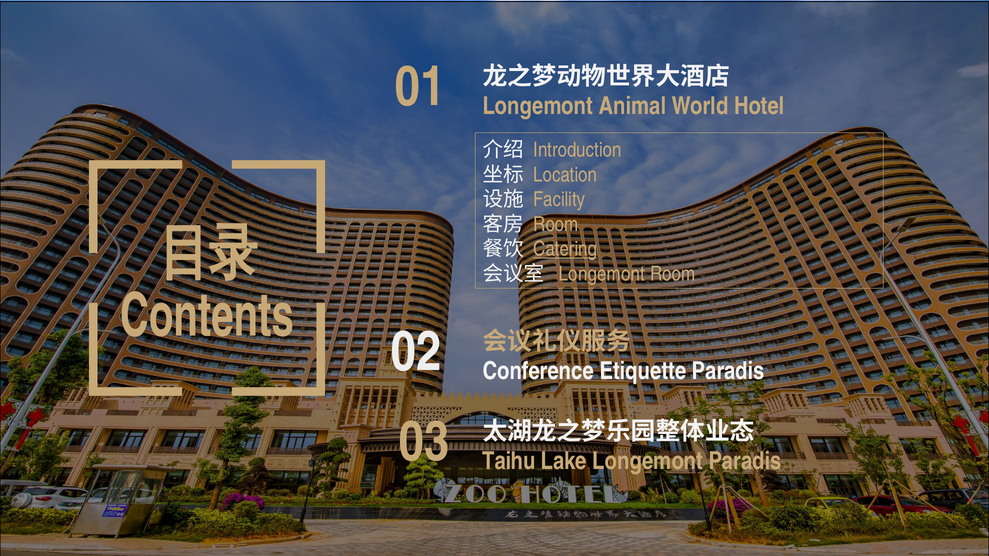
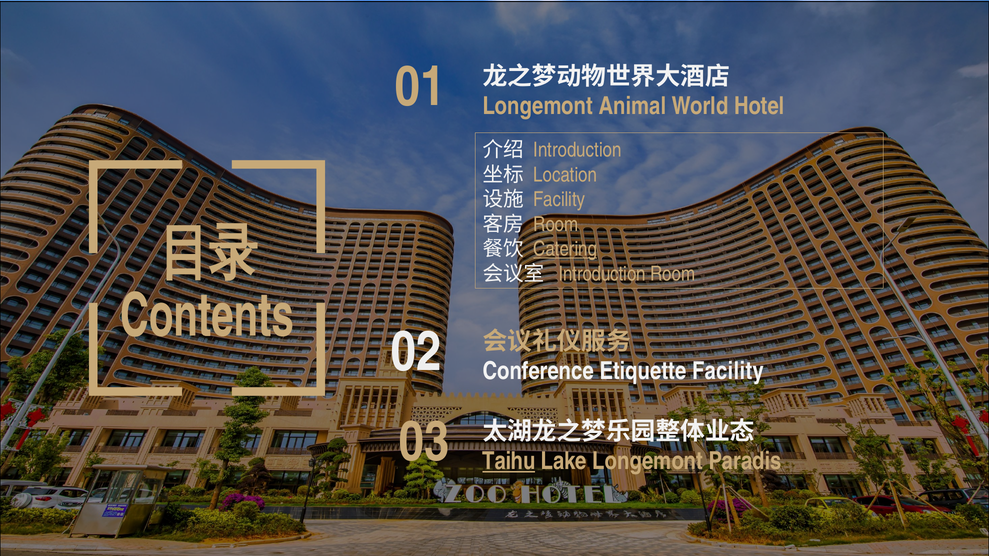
Longemont at (602, 274): Longemont -> Introduction
Etiquette Paradis: Paradis -> Facility
Taihu underline: none -> present
